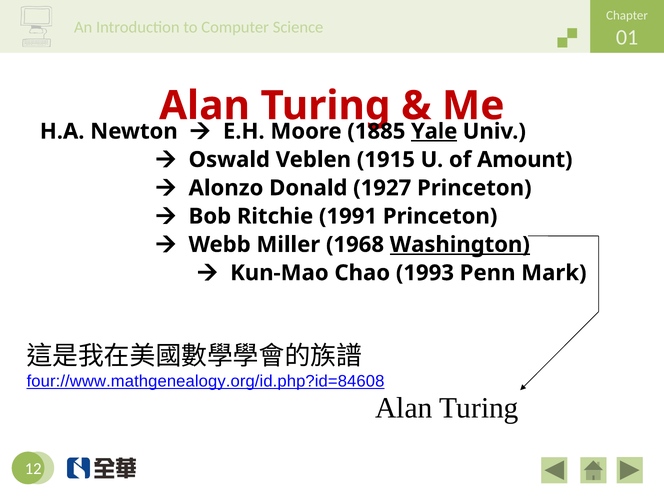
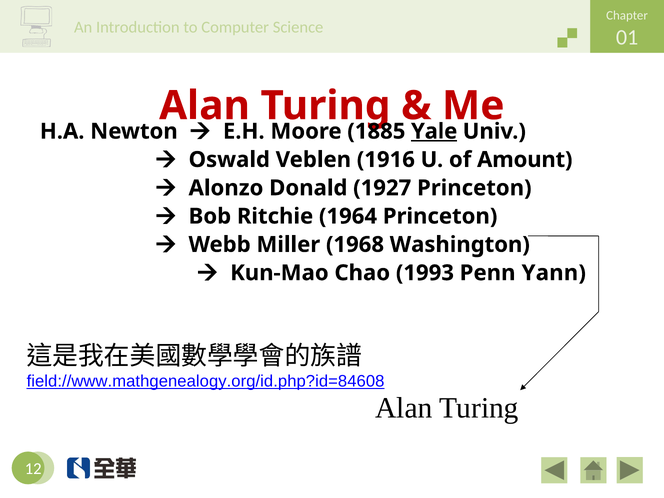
1915: 1915 -> 1916
1991: 1991 -> 1964
Washington underline: present -> none
Mark: Mark -> Yann
four://www.mathgenealogy.org/id.php?id=84608: four://www.mathgenealogy.org/id.php?id=84608 -> field://www.mathgenealogy.org/id.php?id=84608
